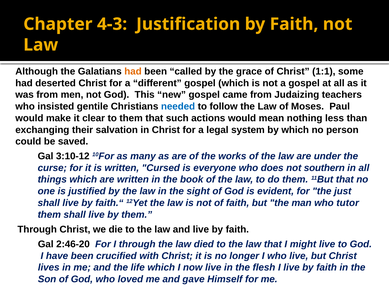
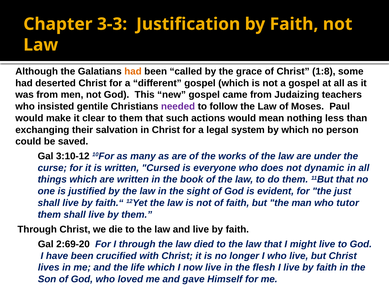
4-3: 4-3 -> 3-3
1:1: 1:1 -> 1:8
needed colour: blue -> purple
southern: southern -> dynamic
2:46-20: 2:46-20 -> 2:69-20
